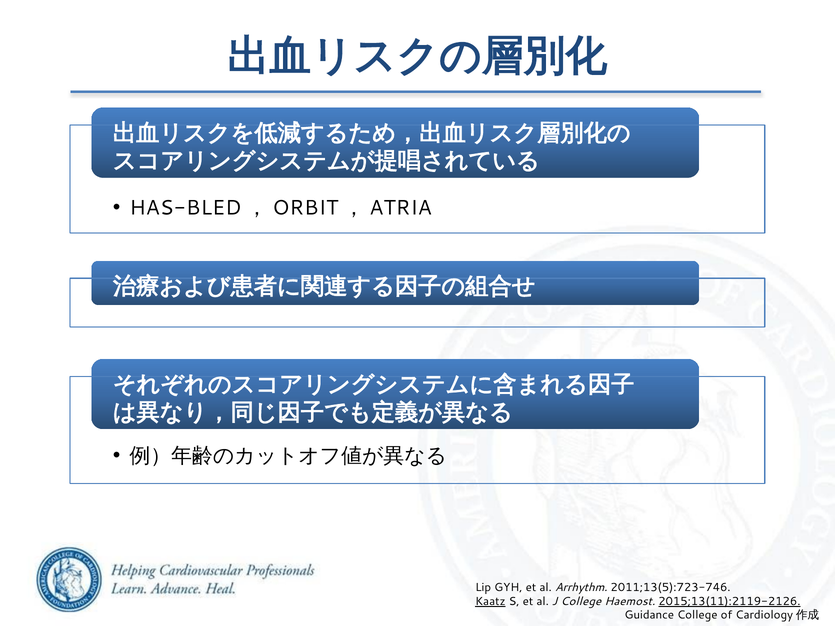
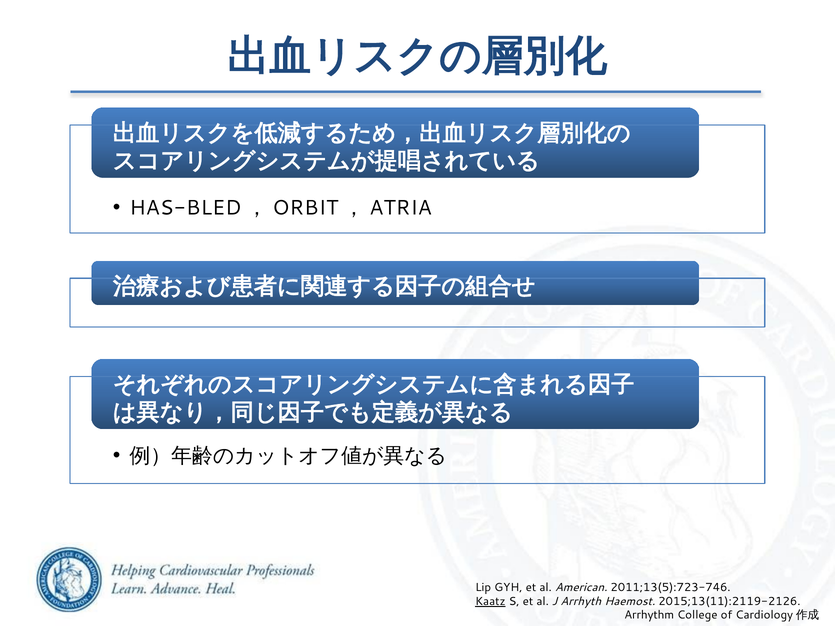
Arrhythm: Arrhythm -> American
J College: College -> Arrhyth
2015;13(11):2119-2126 underline: present -> none
Guidance: Guidance -> Arrhythm
